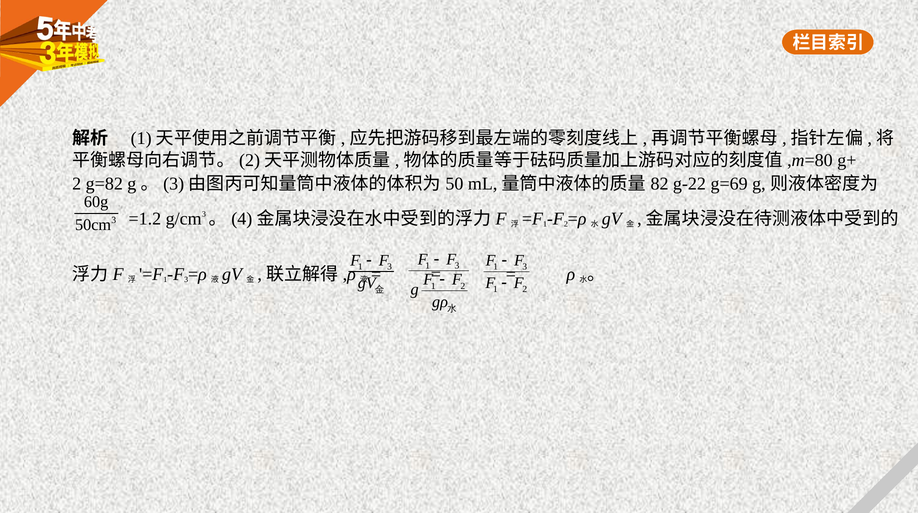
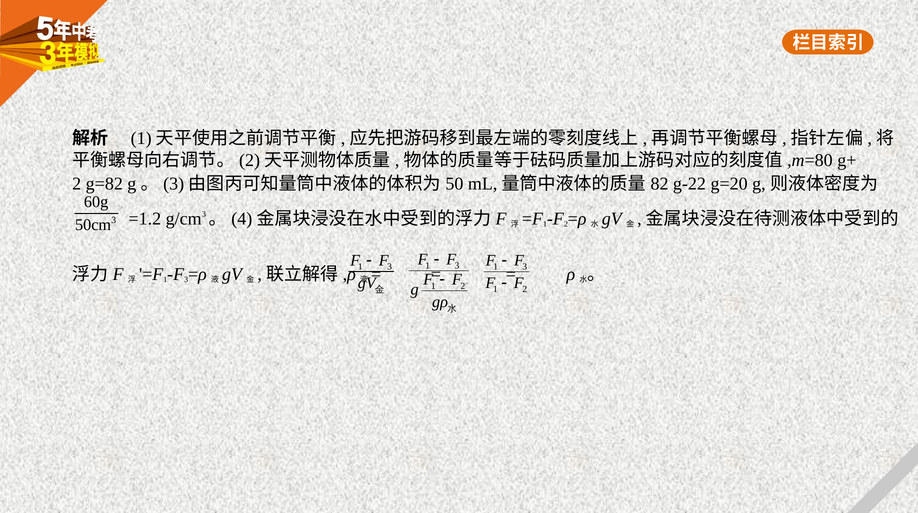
g=69: g=69 -> g=20
